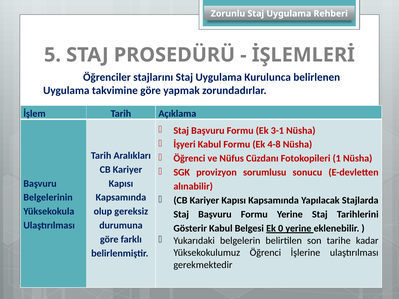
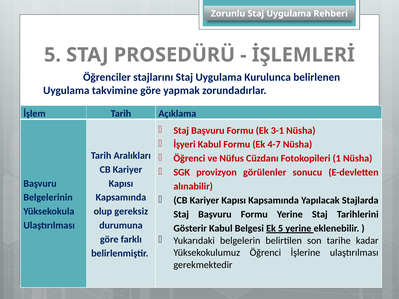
4-8: 4-8 -> 4-7
sorumlusu: sorumlusu -> görülenler
Ek 0: 0 -> 5
